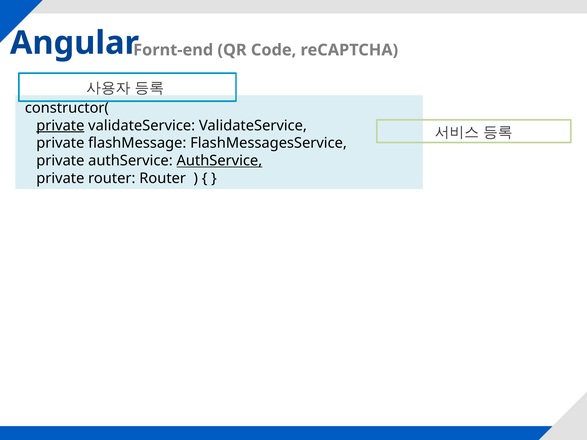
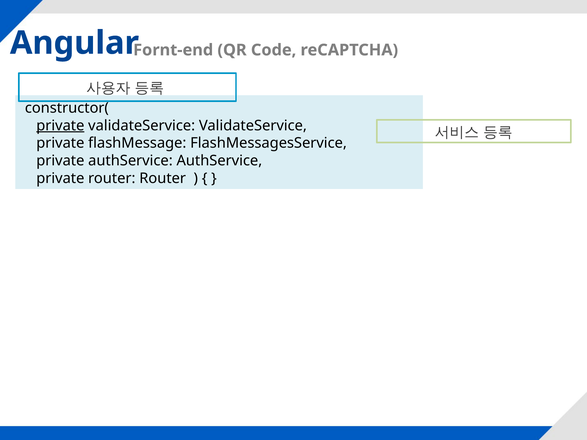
AuthService at (219, 161) underline: present -> none
